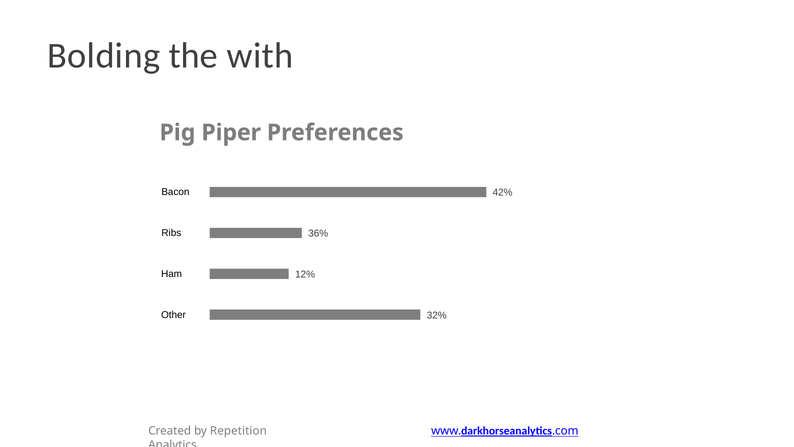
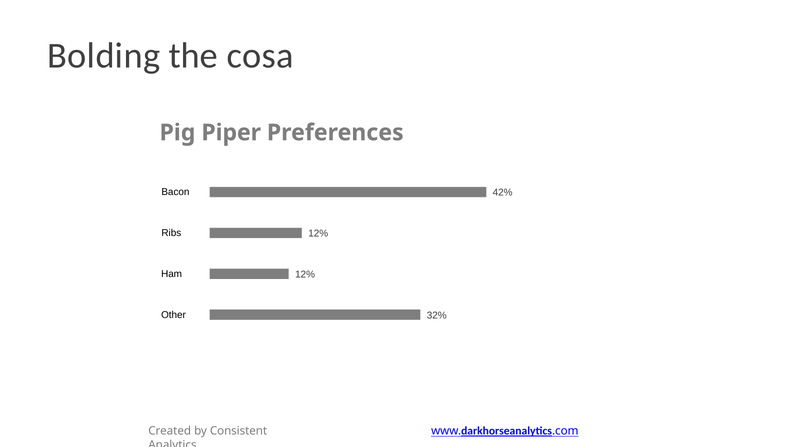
with: with -> cosa
36% at (318, 233): 36% -> 12%
Repetition: Repetition -> Consistent
